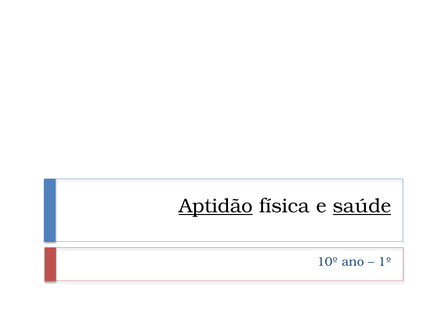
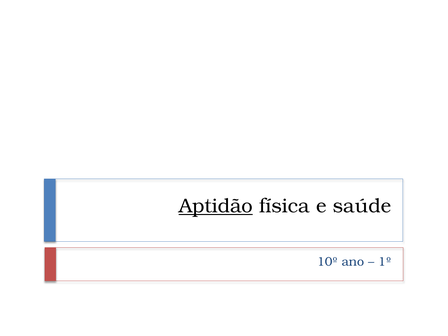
saúde underline: present -> none
